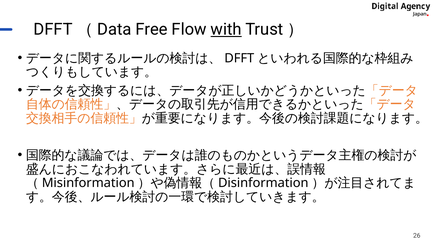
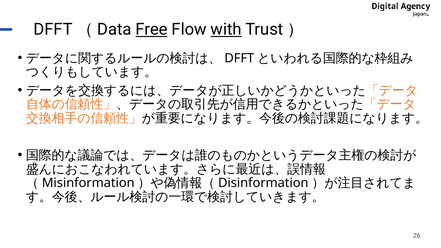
Free underline: none -> present
